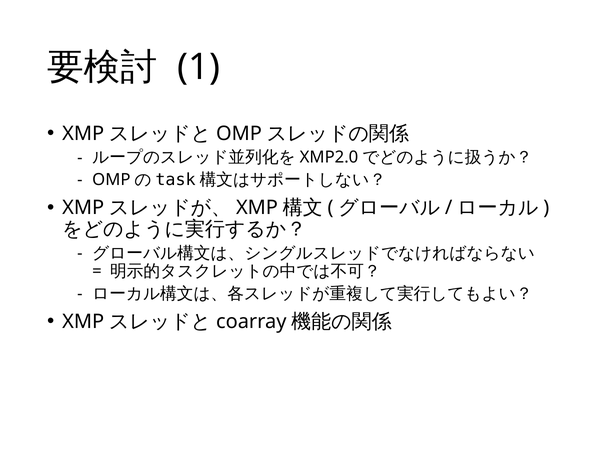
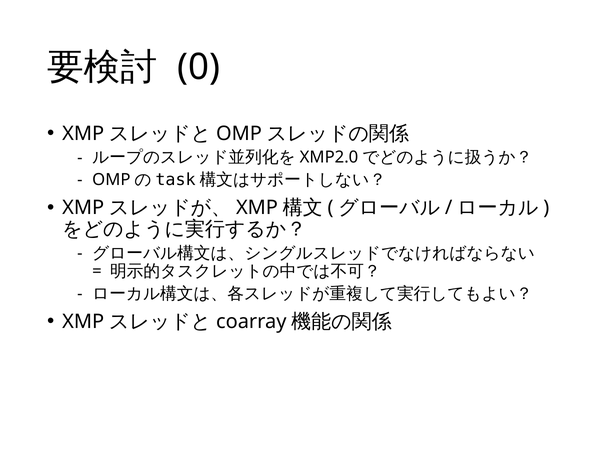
1: 1 -> 0
